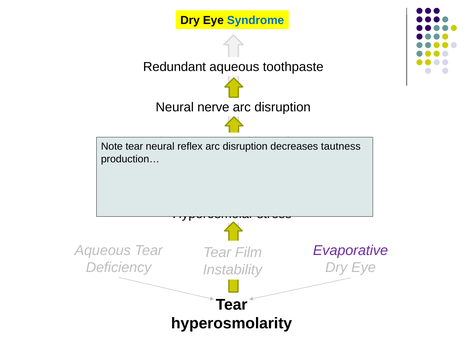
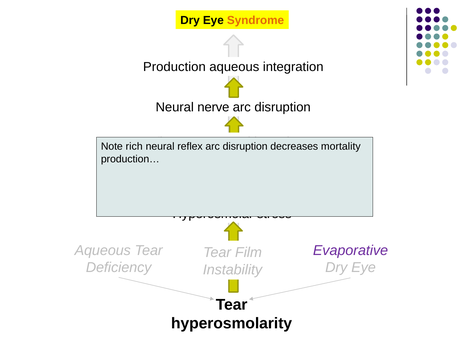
Syndrome colour: blue -> orange
Redundant at (174, 67): Redundant -> Production
toothpaste: toothpaste -> integration
Note tear: tear -> rich
tautness: tautness -> mortality
